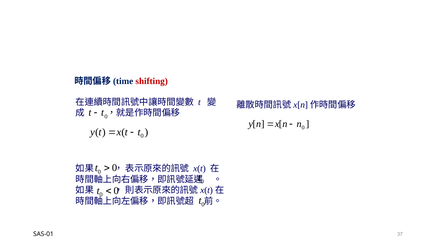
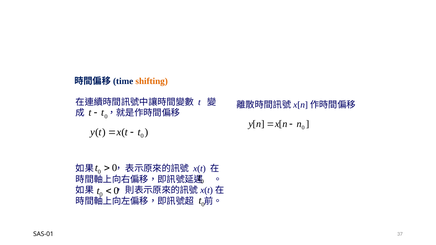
shifting colour: red -> orange
